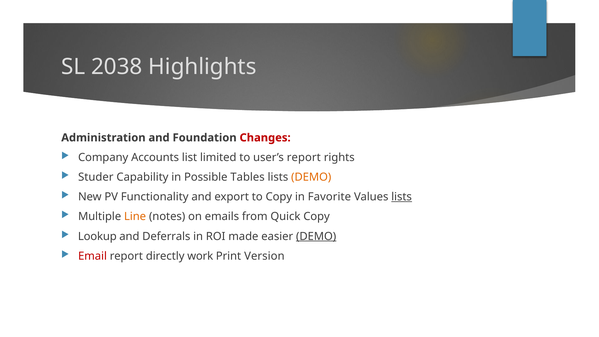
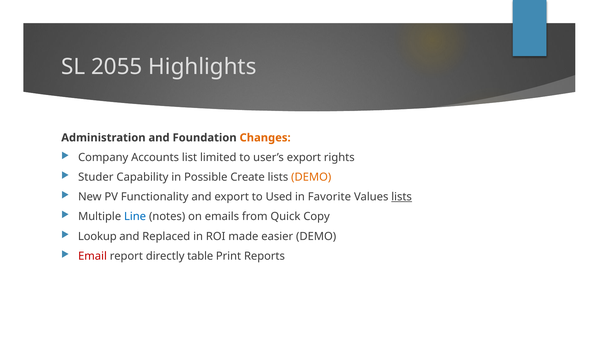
2038: 2038 -> 2055
Changes colour: red -> orange
user’s report: report -> export
Tables: Tables -> Create
to Copy: Copy -> Used
Line colour: orange -> blue
Deferrals: Deferrals -> Replaced
DEMO at (316, 236) underline: present -> none
work: work -> table
Version: Version -> Reports
